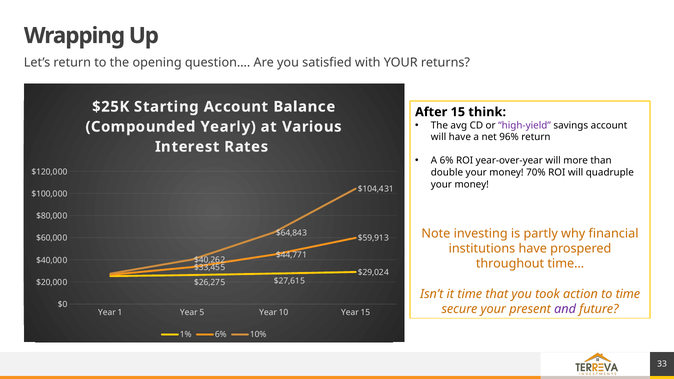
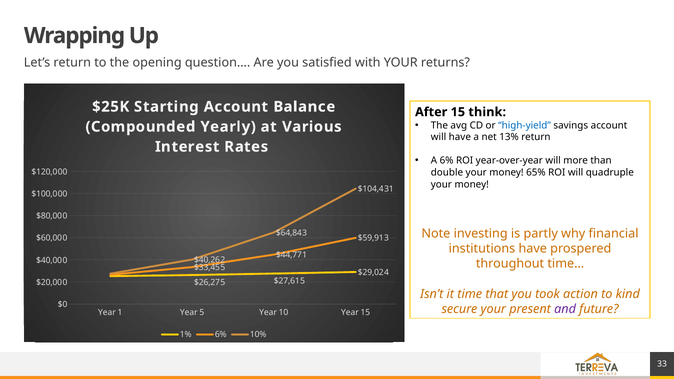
high-yield colour: purple -> blue
96%: 96% -> 13%
70%: 70% -> 65%
to time: time -> kind
